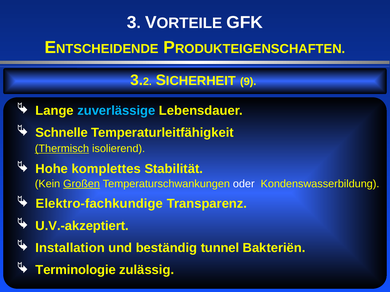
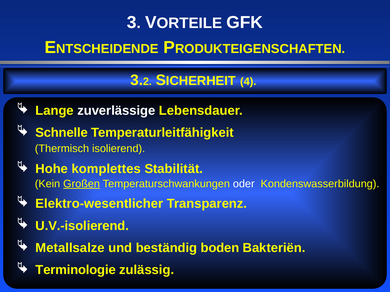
9: 9 -> 4
zuverlässige colour: light blue -> white
Thermisch underline: present -> none
Elektro-fachkundige: Elektro-fachkundige -> Elektro-wesentlicher
U.V.-akzeptiert: U.V.-akzeptiert -> U.V.-isolierend
Installation: Installation -> Metallsalze
tunnel: tunnel -> boden
